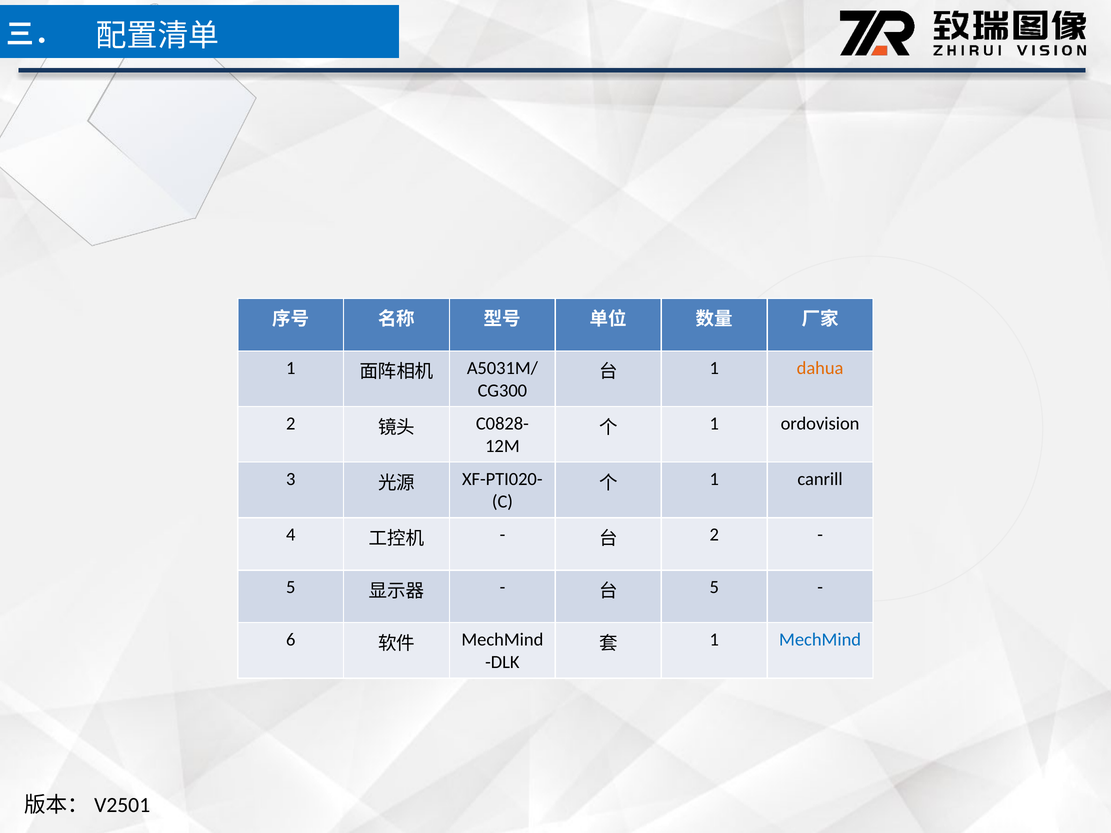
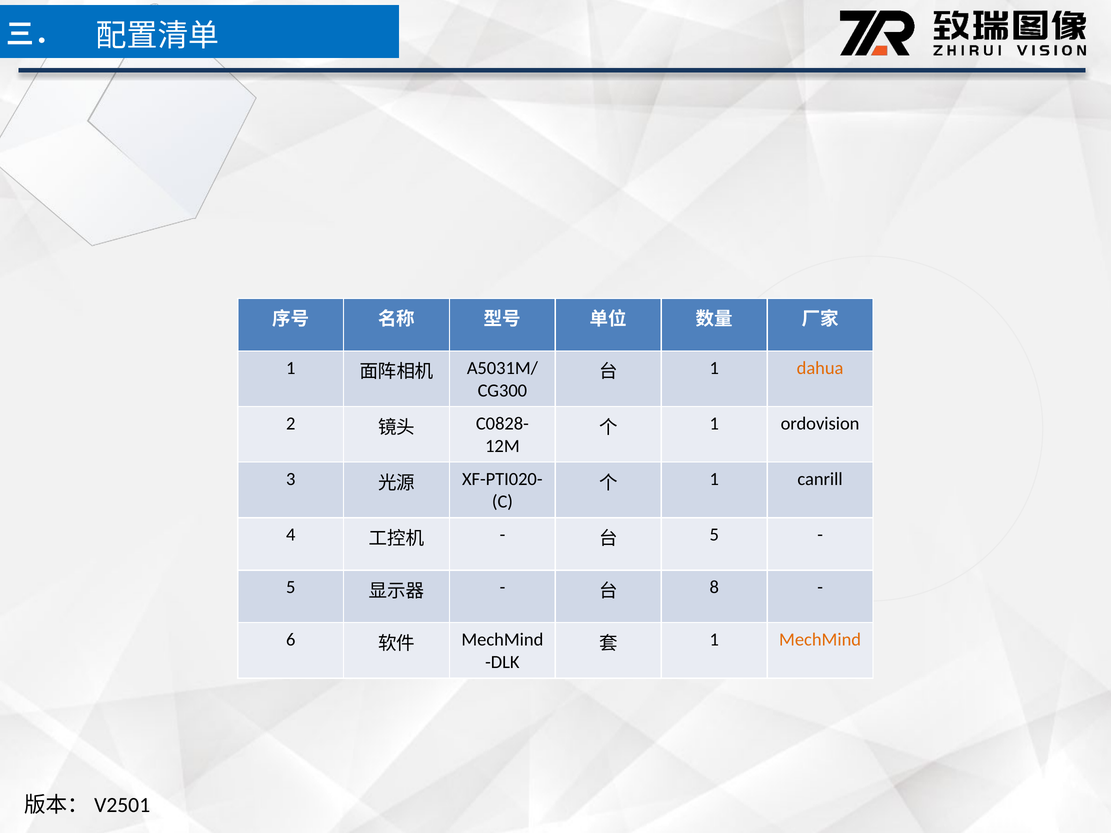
2 at (714, 535): 2 -> 5
5 at (714, 587): 5 -> 8
MechMind at (820, 640) colour: blue -> orange
